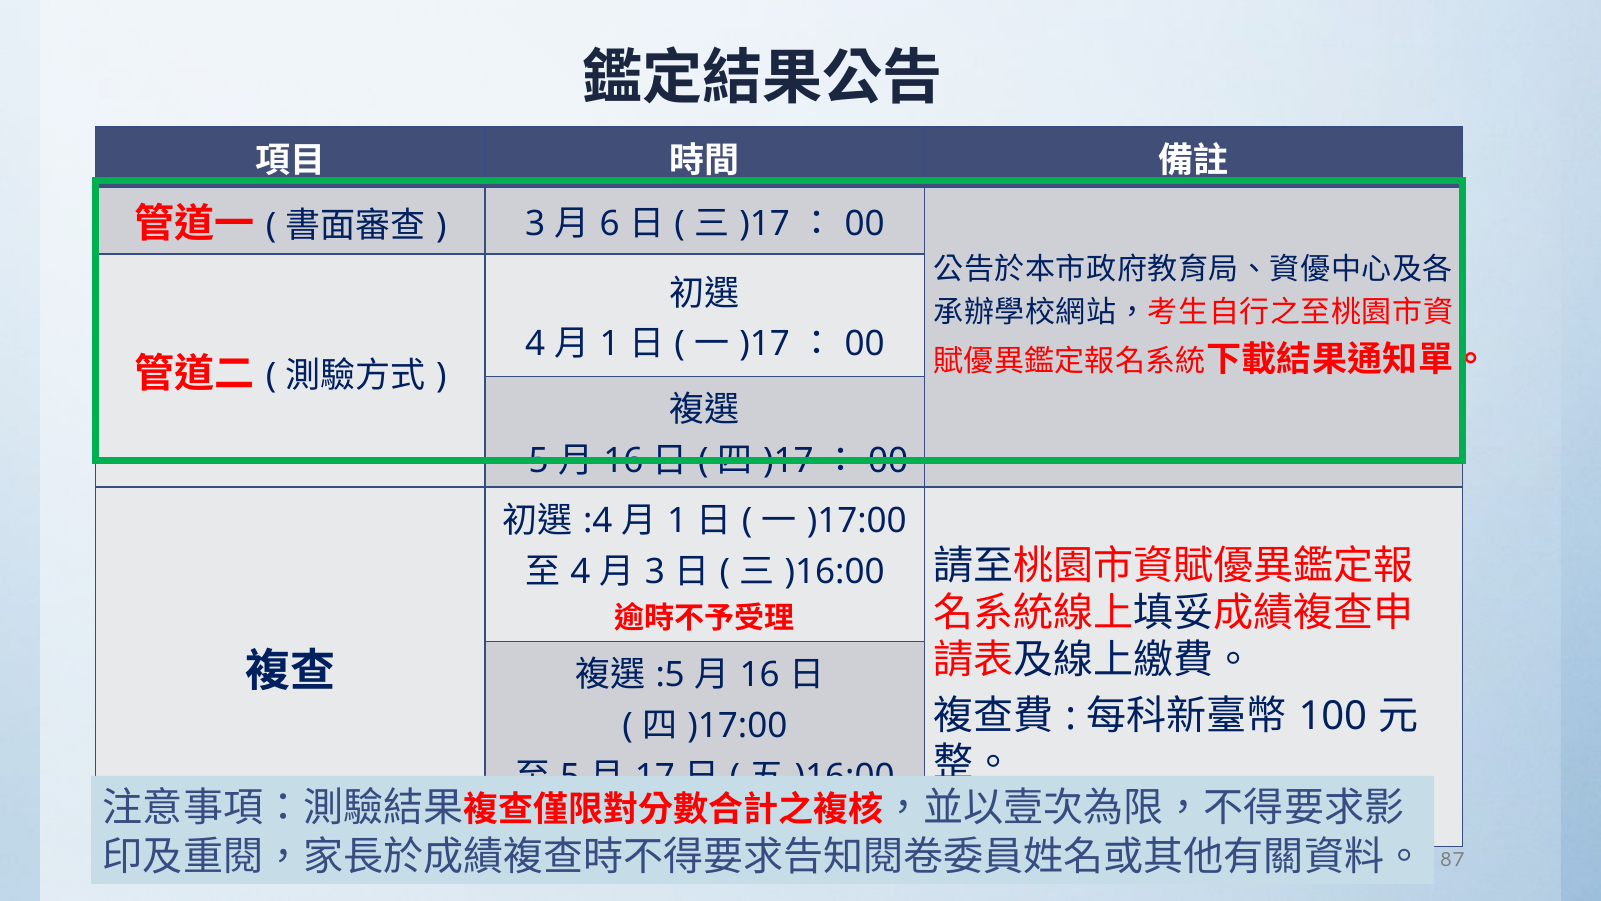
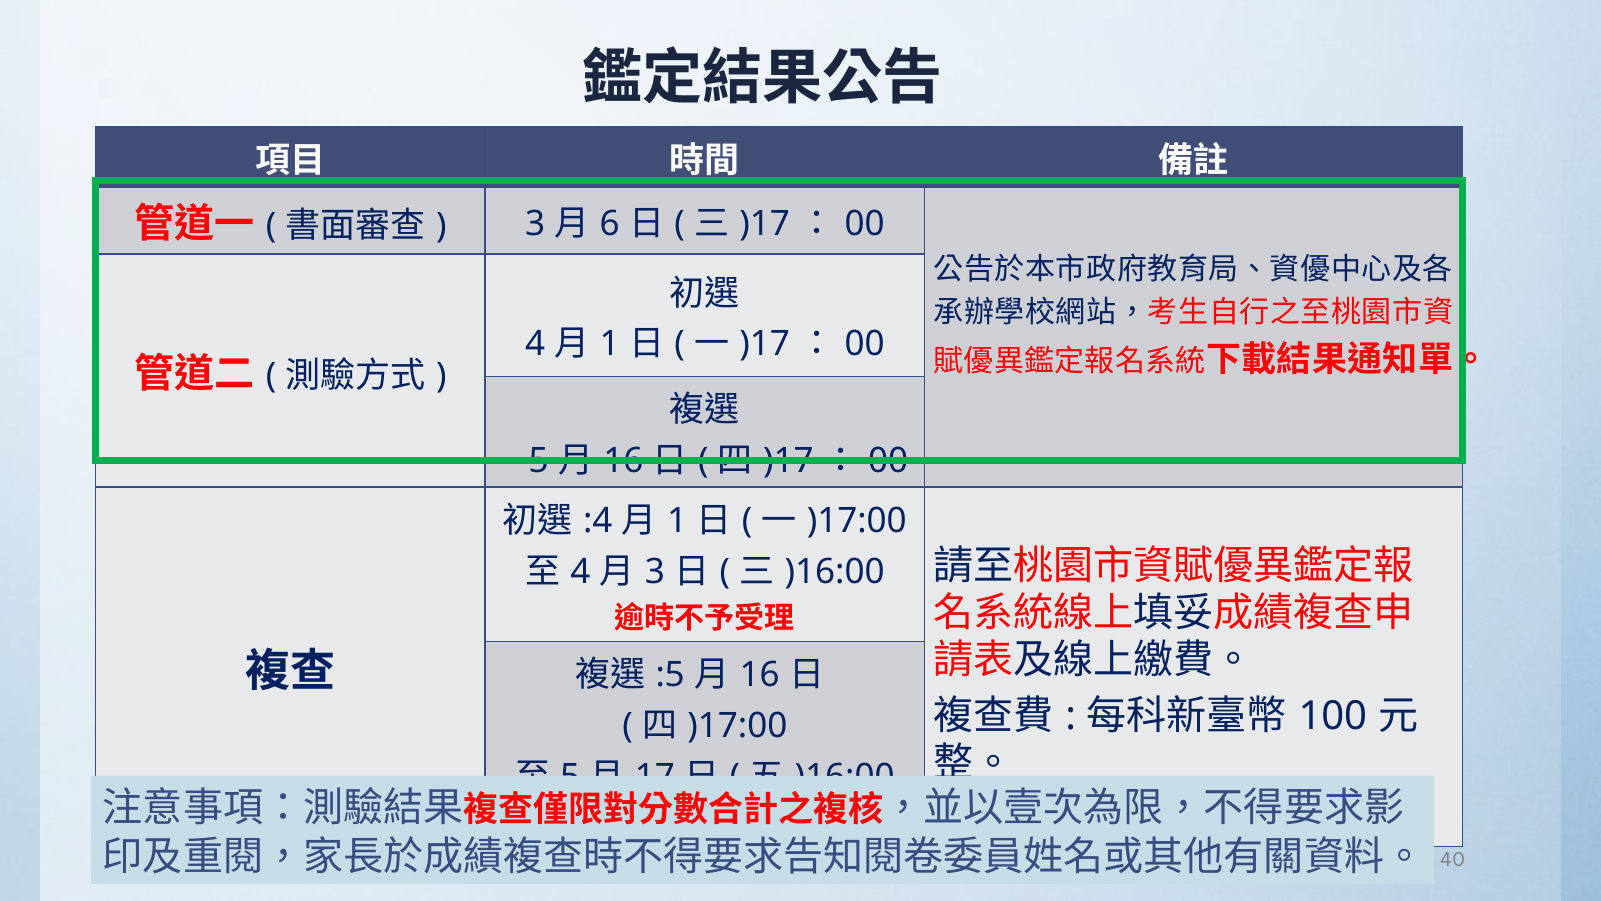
87: 87 -> 40
